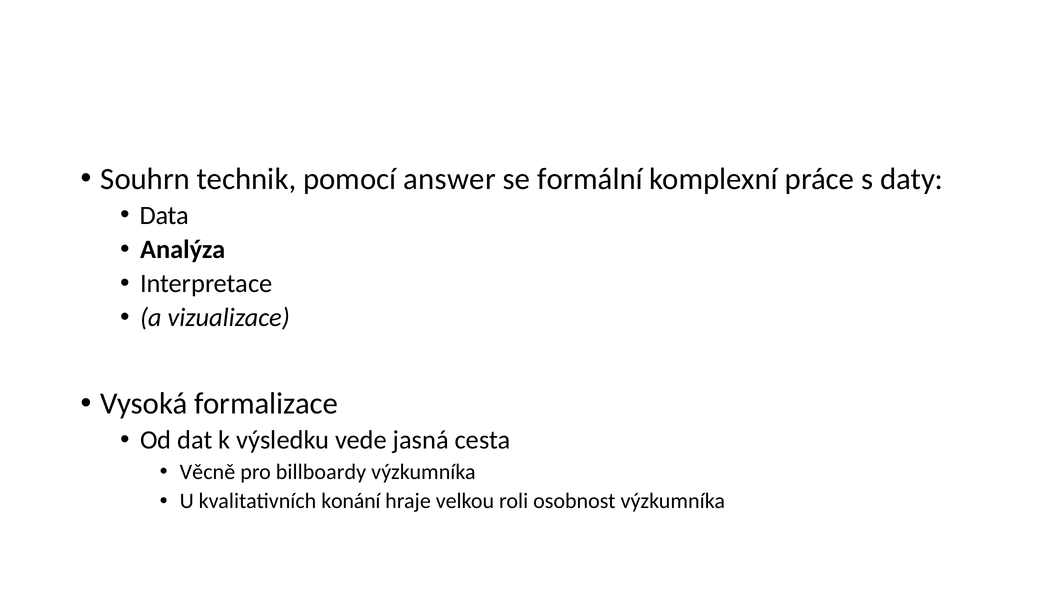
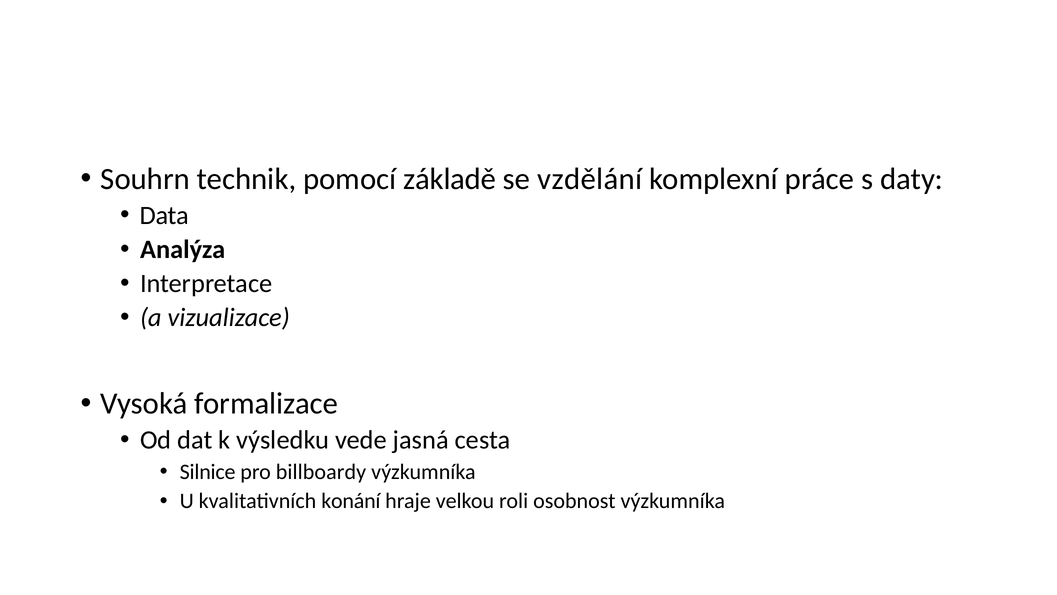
answer: answer -> základě
formální: formální -> vzdělání
Věcně: Věcně -> Silnice
